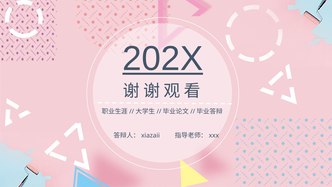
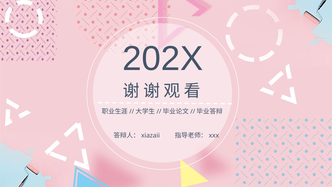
202X underline: present -> none
